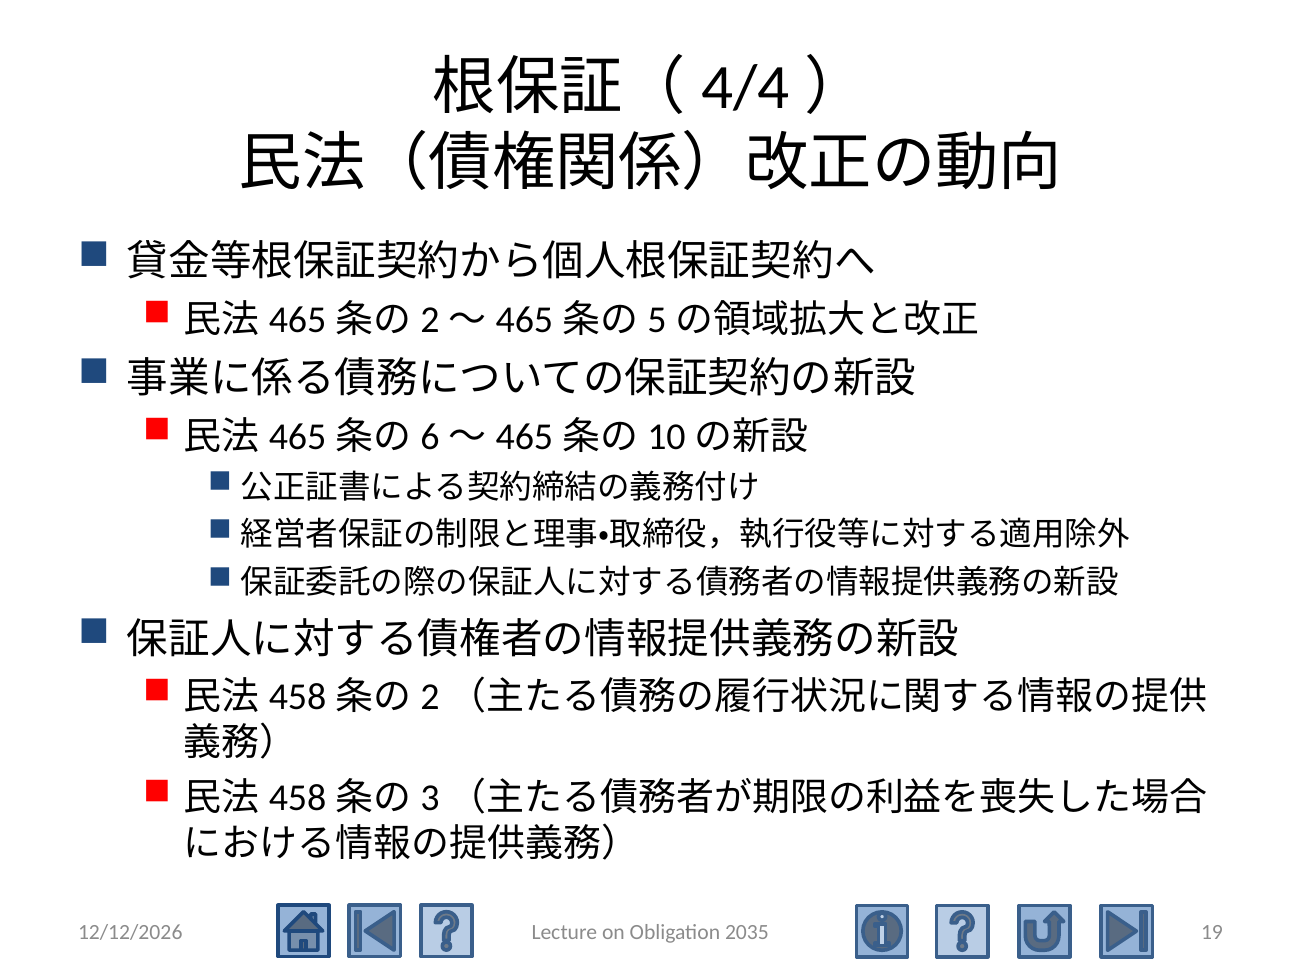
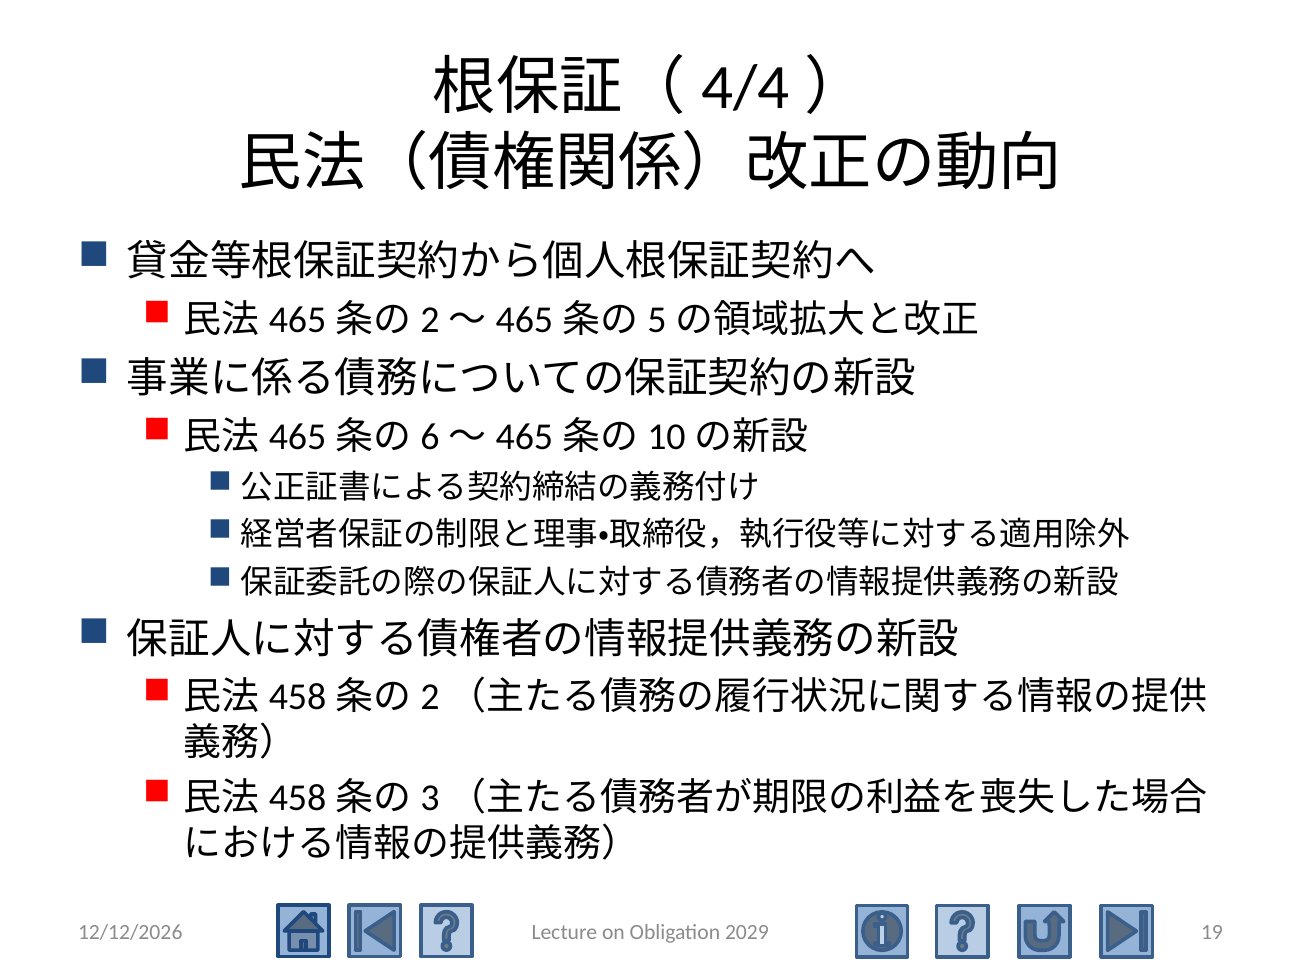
2035: 2035 -> 2029
